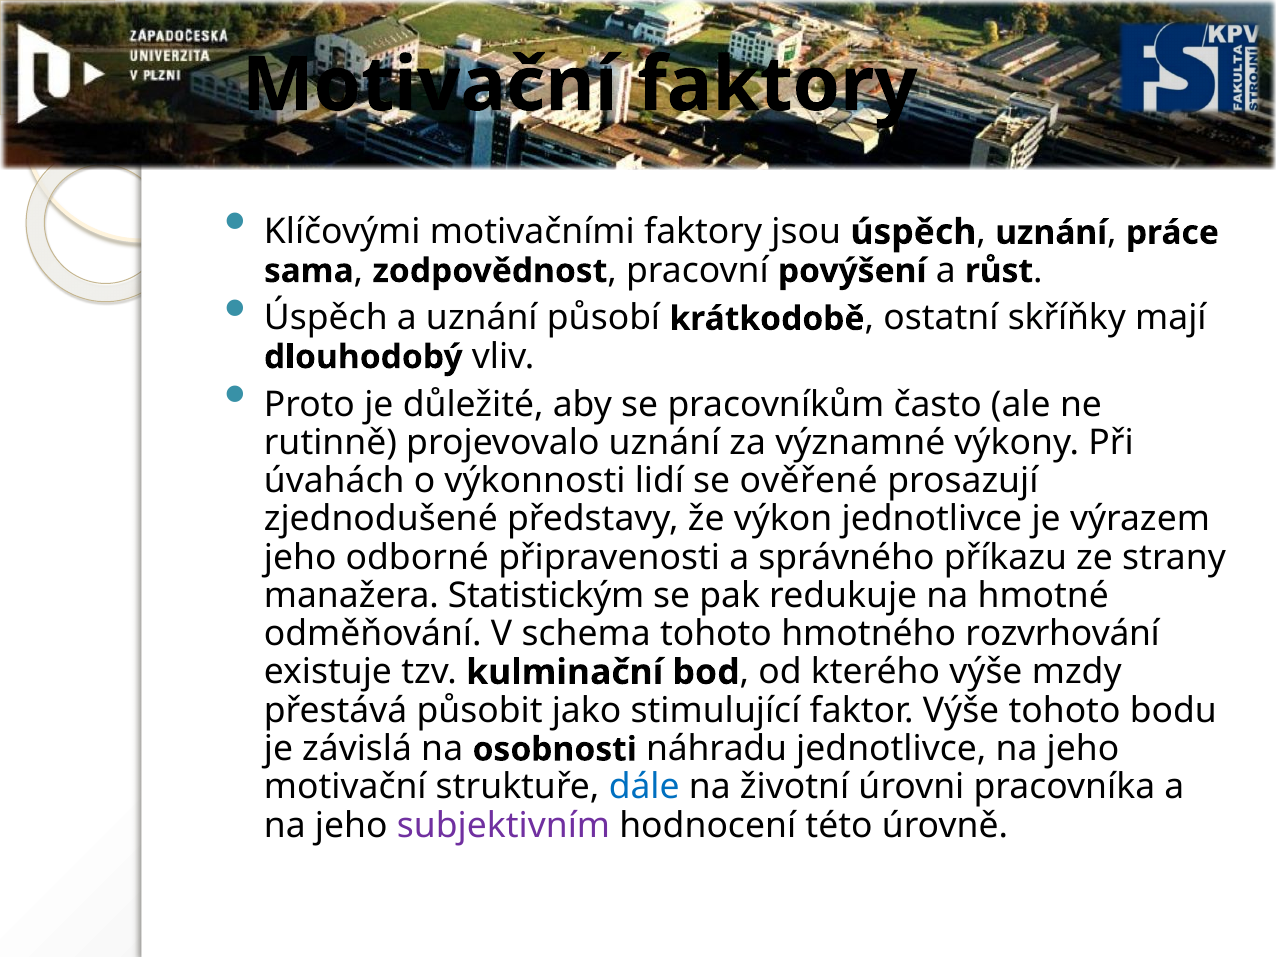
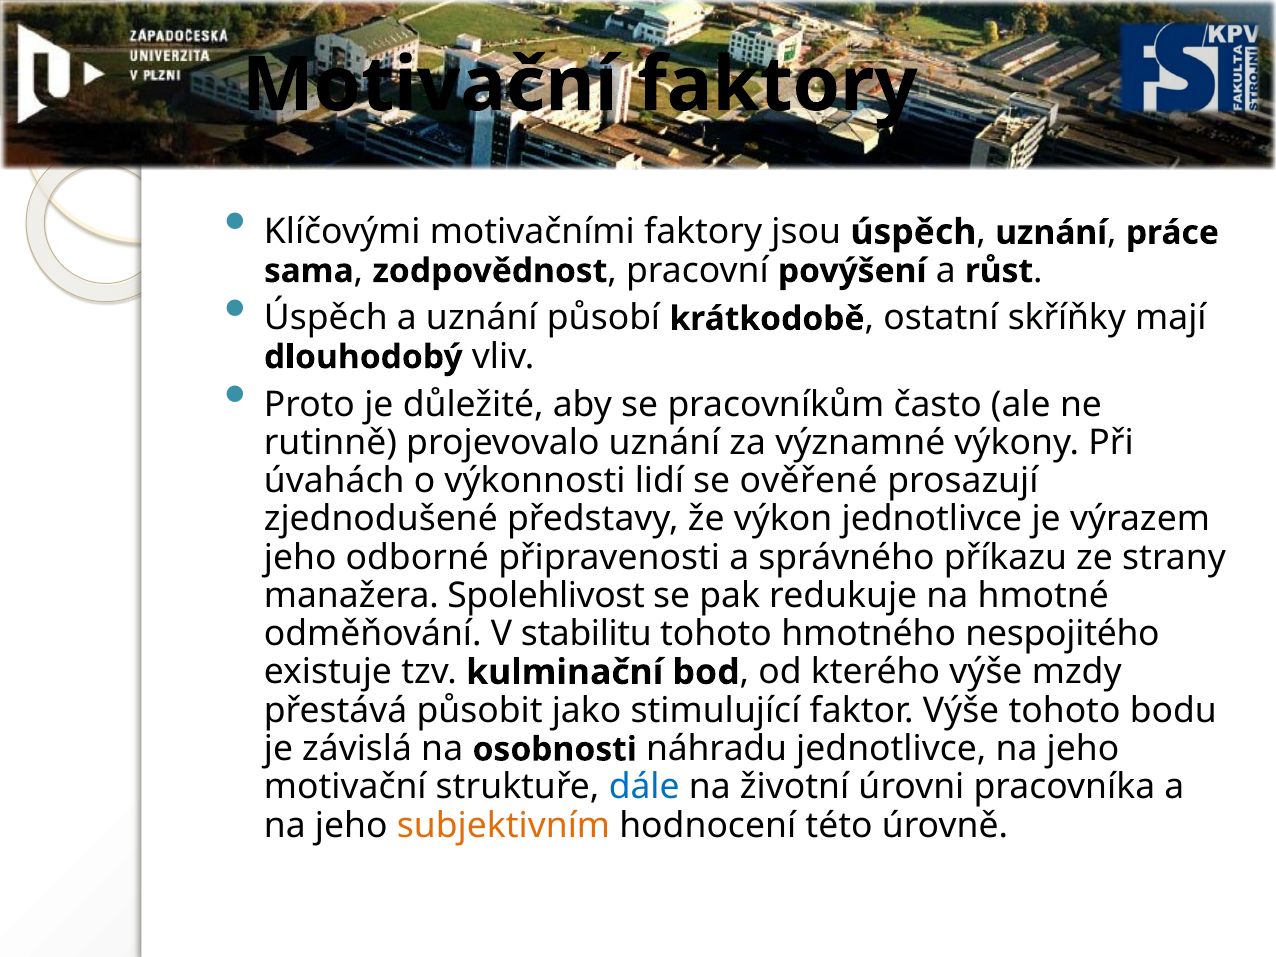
Statistickým: Statistickým -> Spolehlivost
schema: schema -> stabilitu
rozvrhování: rozvrhování -> nespojitého
subjektivním colour: purple -> orange
